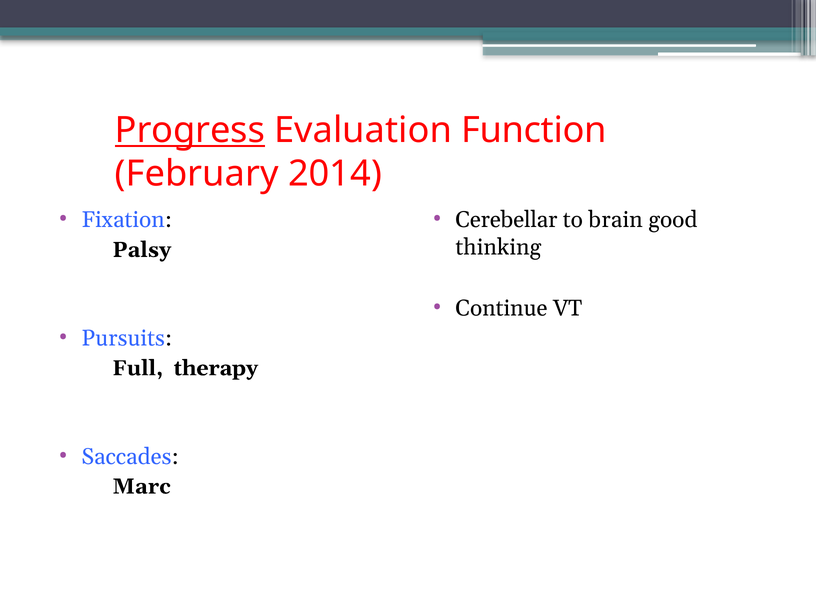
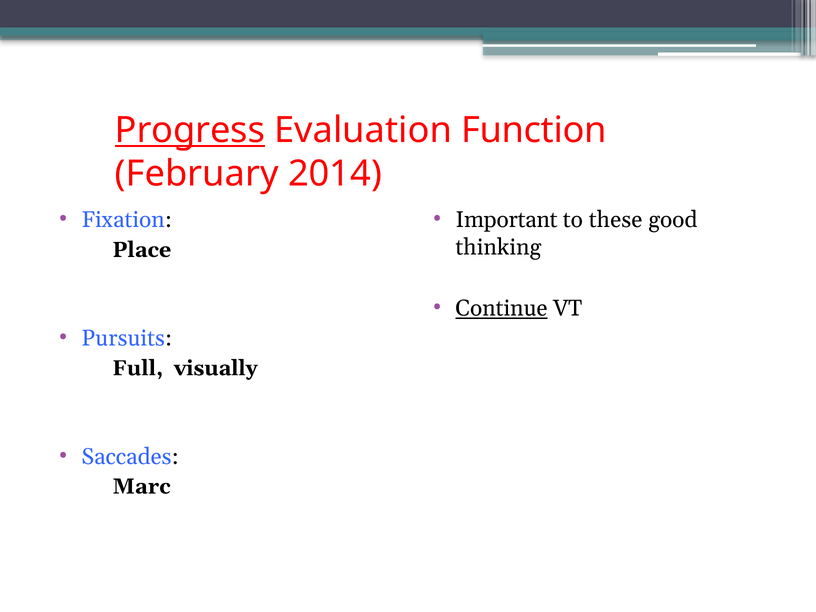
Cerebellar: Cerebellar -> Important
brain: brain -> these
Palsy: Palsy -> Place
Continue underline: none -> present
therapy: therapy -> visually
